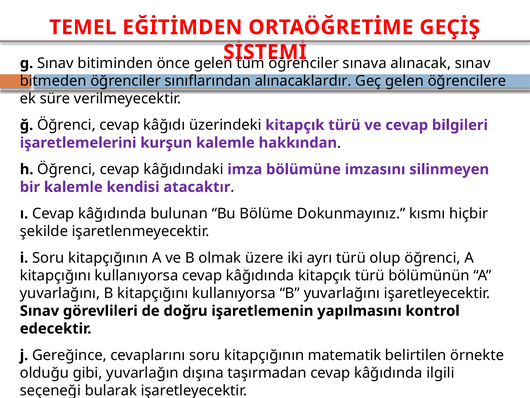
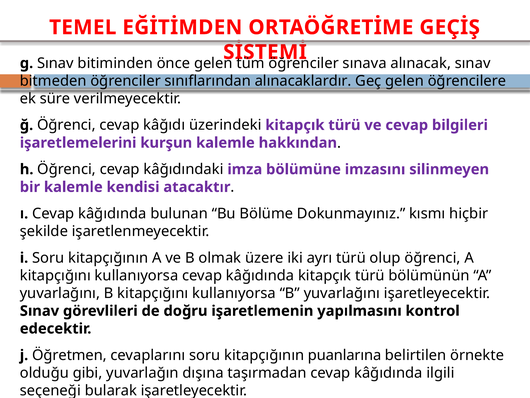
Gereğince: Gereğince -> Öğretmen
matematik: matematik -> puanlarına
